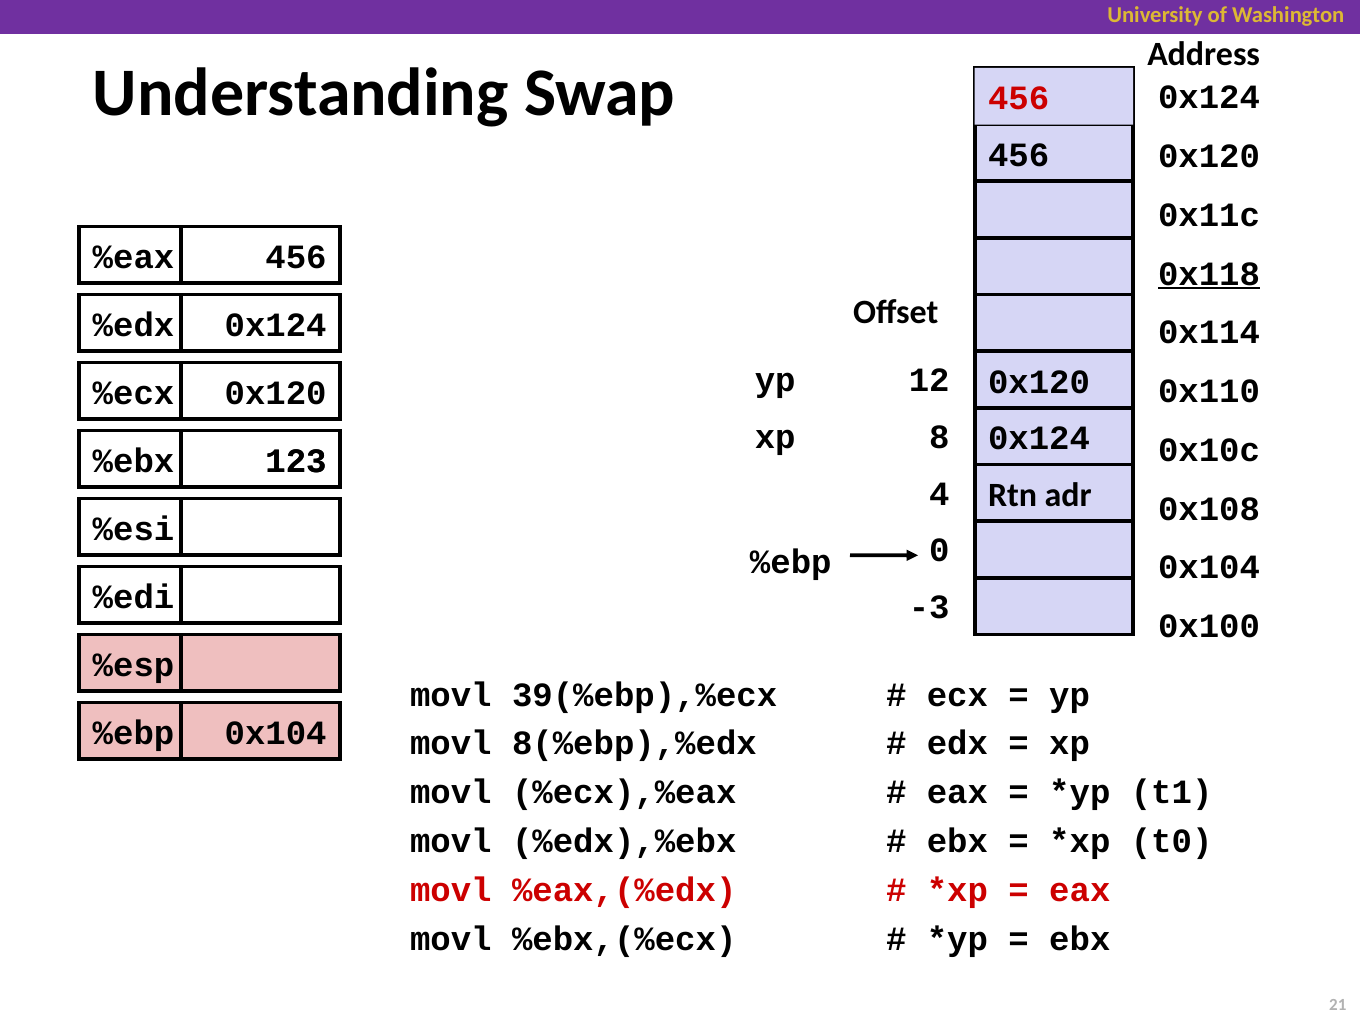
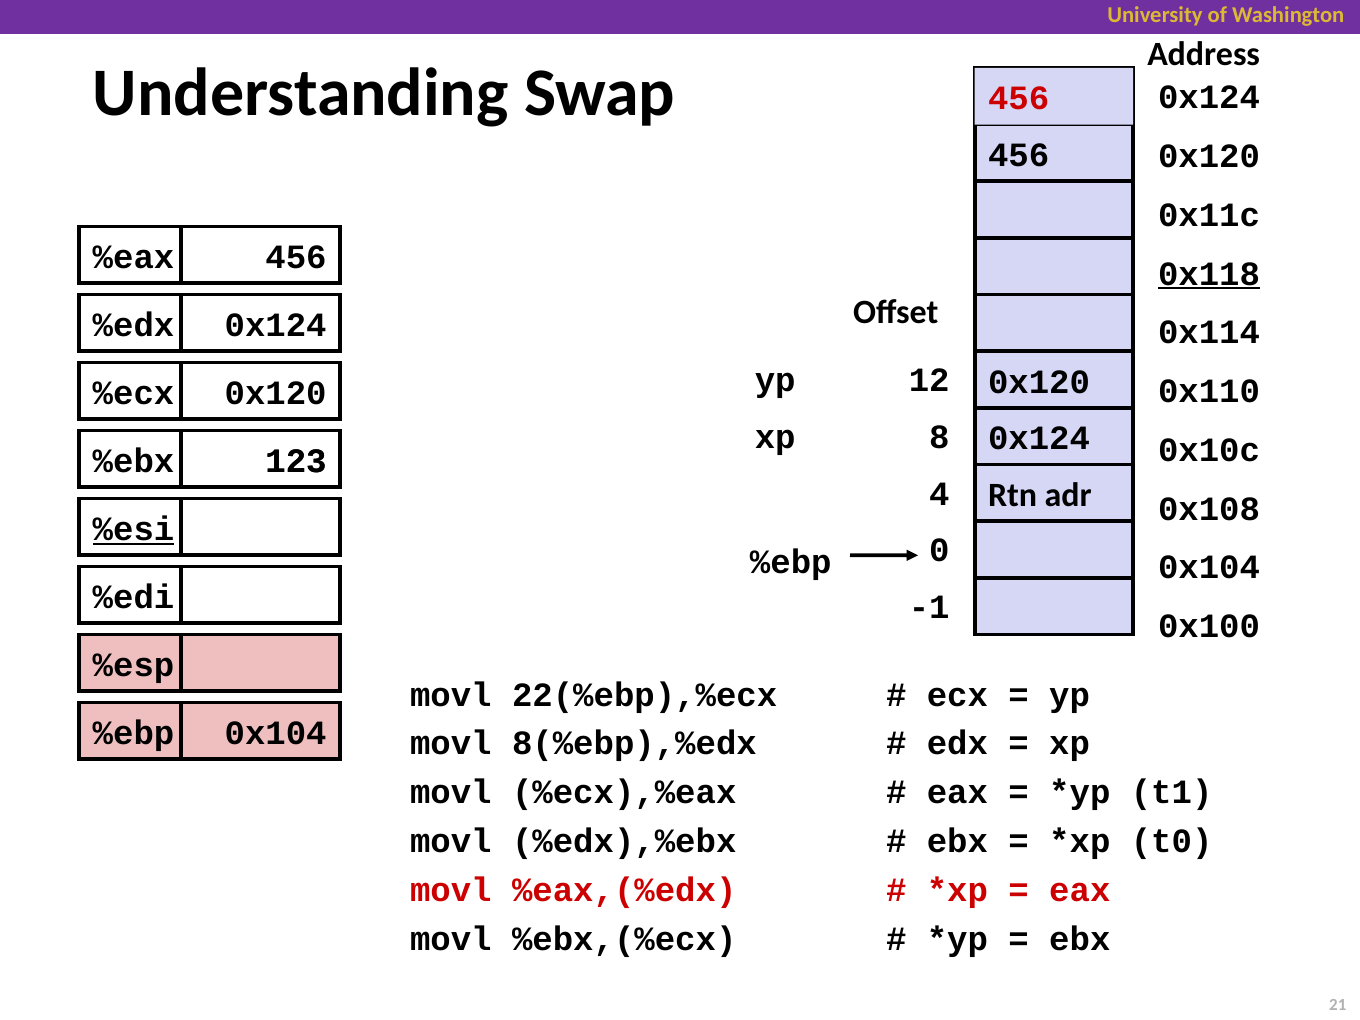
%esi underline: none -> present
-3: -3 -> -1
39(%ebp),%ecx: 39(%ebp),%ecx -> 22(%ebp),%ecx
